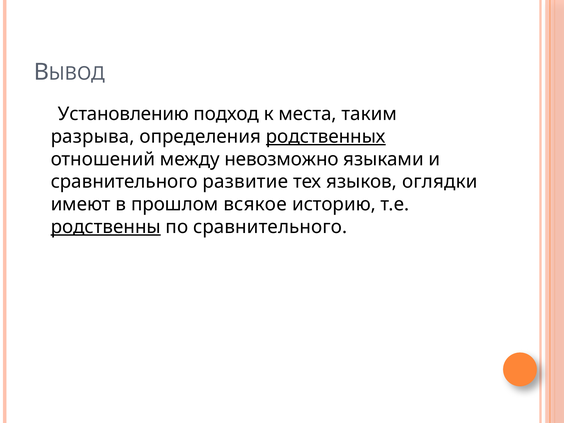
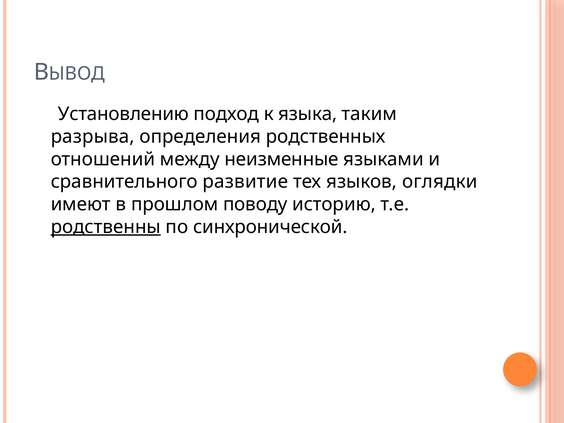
места: места -> языка
родственных underline: present -> none
невозможно: невозможно -> неизменные
всякое: всякое -> поводу
по сравнительного: сравнительного -> синхронической
